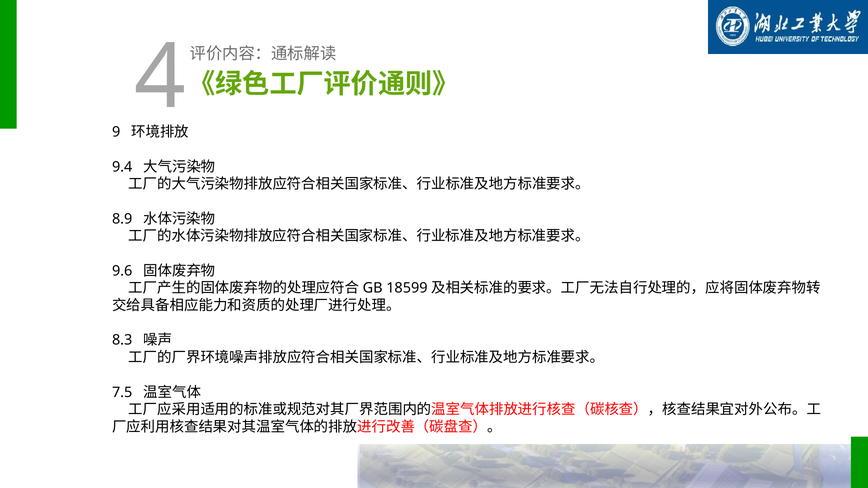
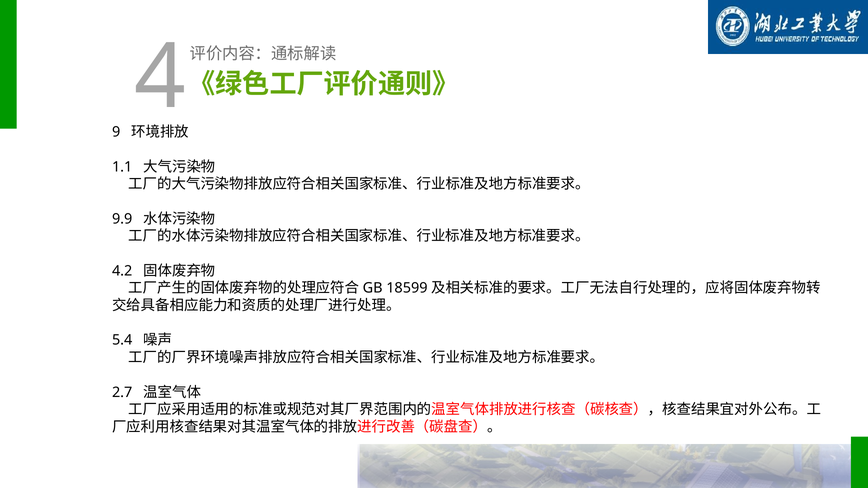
9.4: 9.4 -> 1.1
8.9: 8.9 -> 9.9
9.6: 9.6 -> 4.2
8.3: 8.3 -> 5.4
7.5: 7.5 -> 2.7
